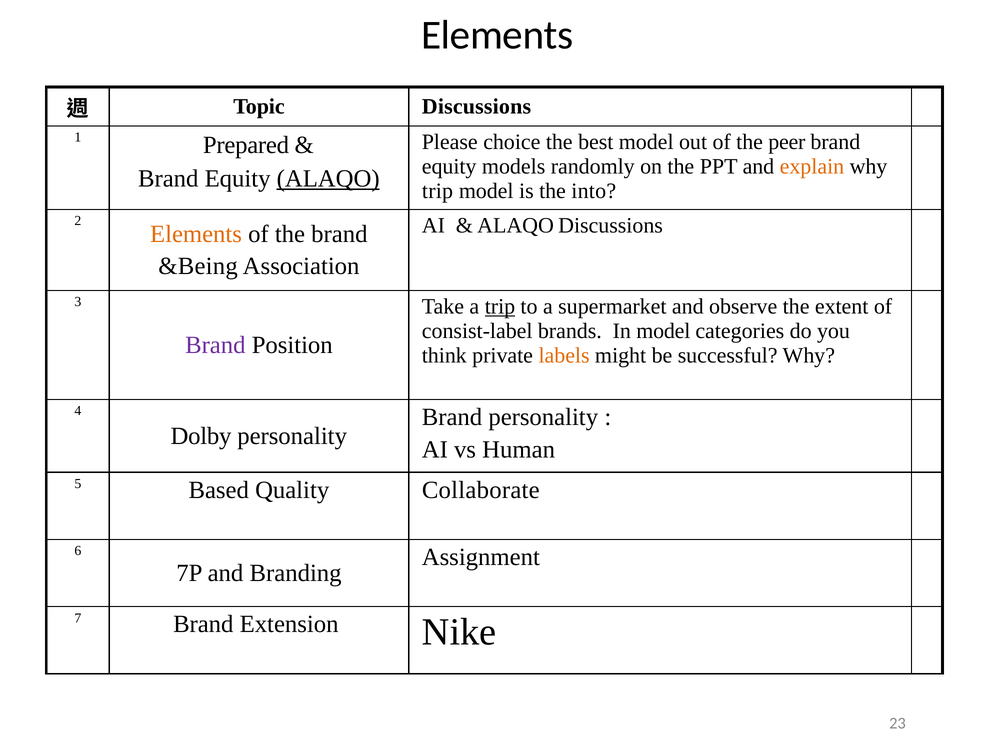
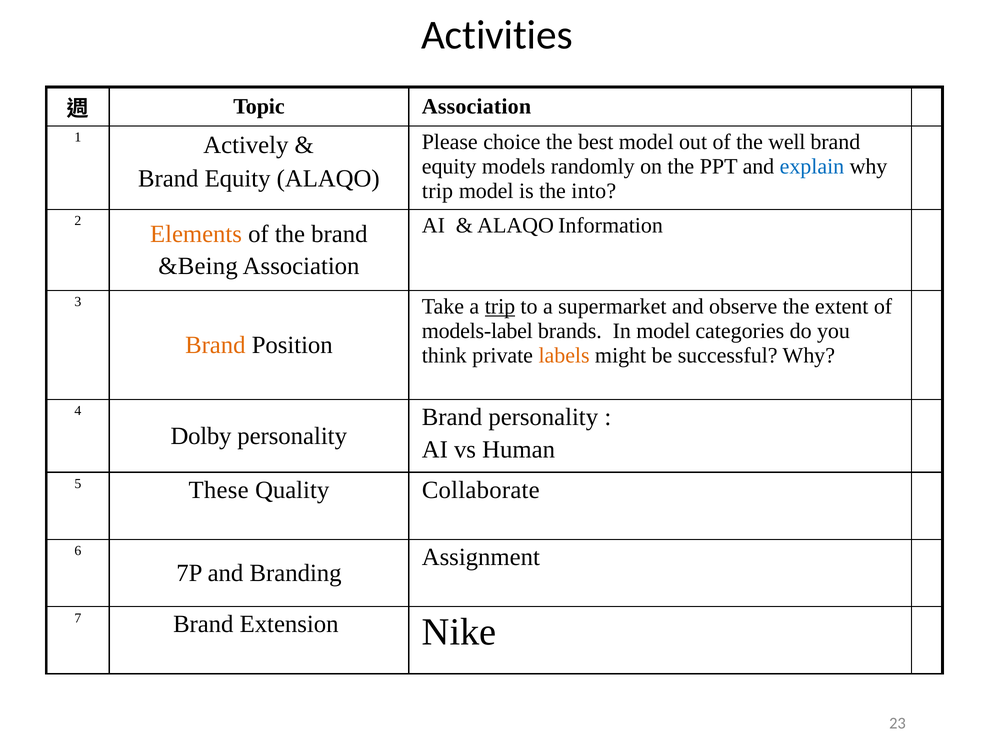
Elements at (497, 35): Elements -> Activities
Topic Discussions: Discussions -> Association
Prepared: Prepared -> Actively
peer: peer -> well
explain colour: orange -> blue
ALAQO at (328, 179) underline: present -> none
ALAQO Discussions: Discussions -> Information
consist-label: consist-label -> models-label
Brand at (215, 345) colour: purple -> orange
Based: Based -> These
